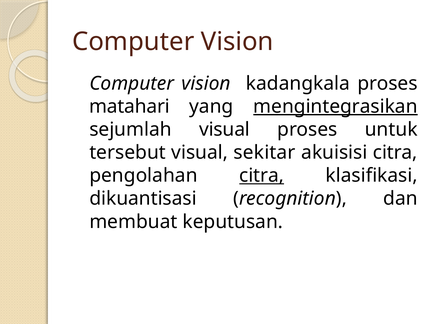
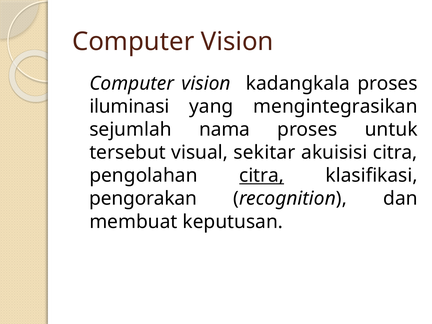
matahari: matahari -> iluminasi
mengintegrasikan underline: present -> none
sejumlah visual: visual -> nama
dikuantisasi: dikuantisasi -> pengorakan
